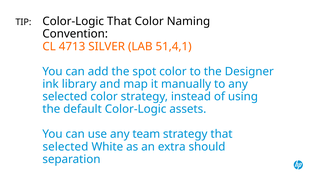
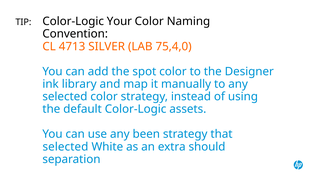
Color-Logic That: That -> Your
51,4,1: 51,4,1 -> 75,4,0
team: team -> been
